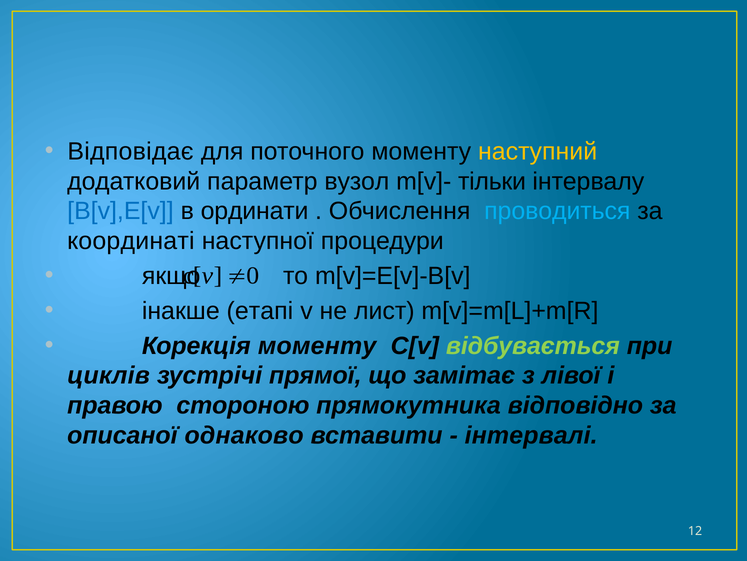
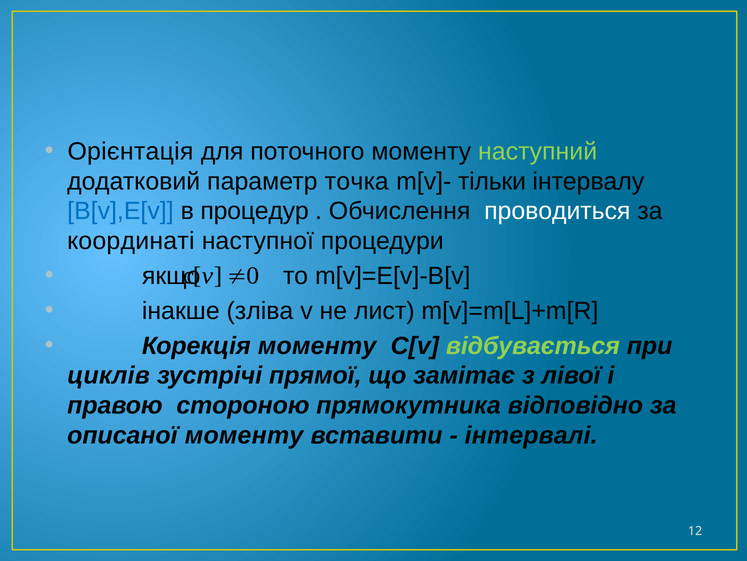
Відповідає: Відповідає -> Орієнтація
наступний colour: yellow -> light green
вузол: вузол -> точка
ординати: ординати -> процедур
проводиться colour: light blue -> white
етапі: етапі -> зліва
описаної однаково: однаково -> моменту
